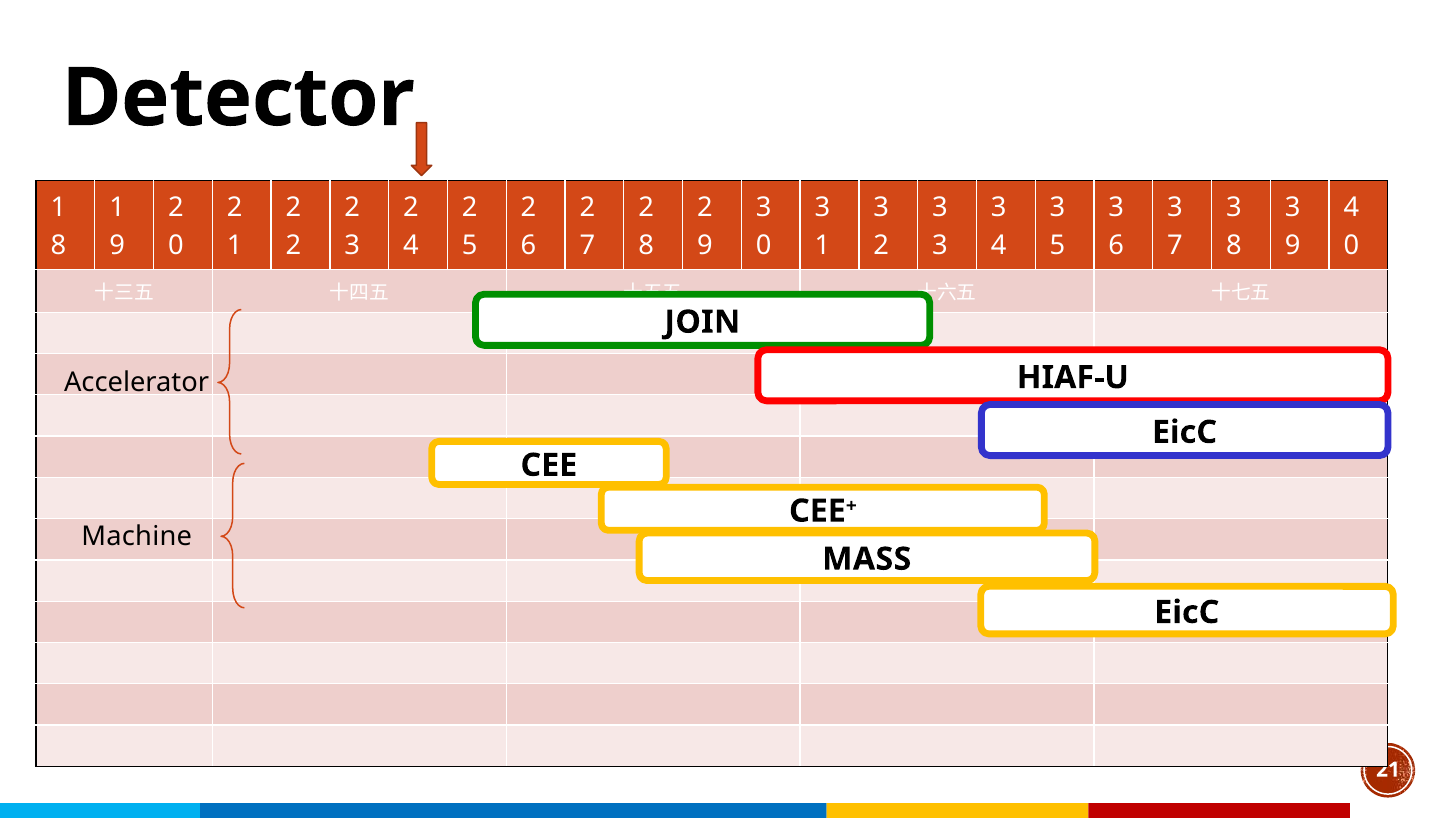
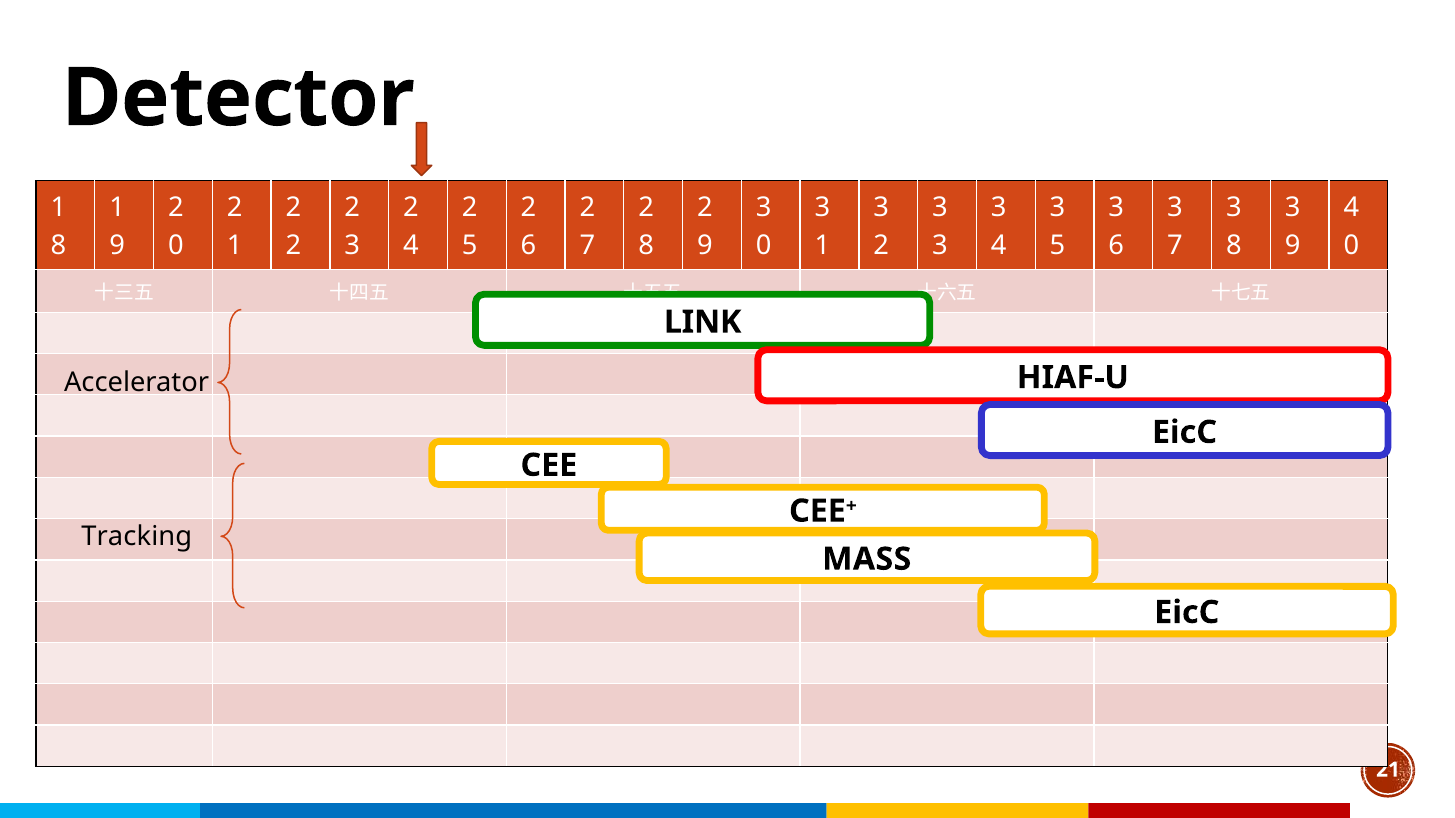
JOIN: JOIN -> LINK
Machine: Machine -> Tracking
